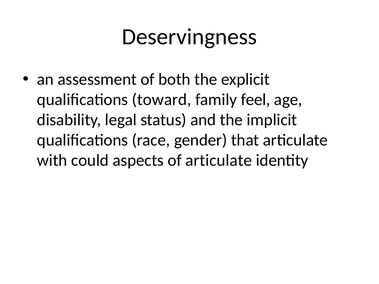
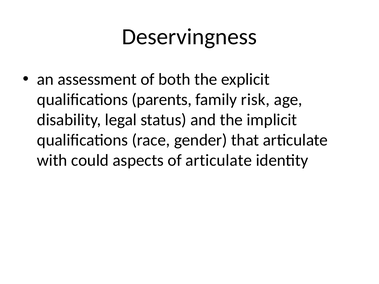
toward: toward -> parents
feel: feel -> risk
